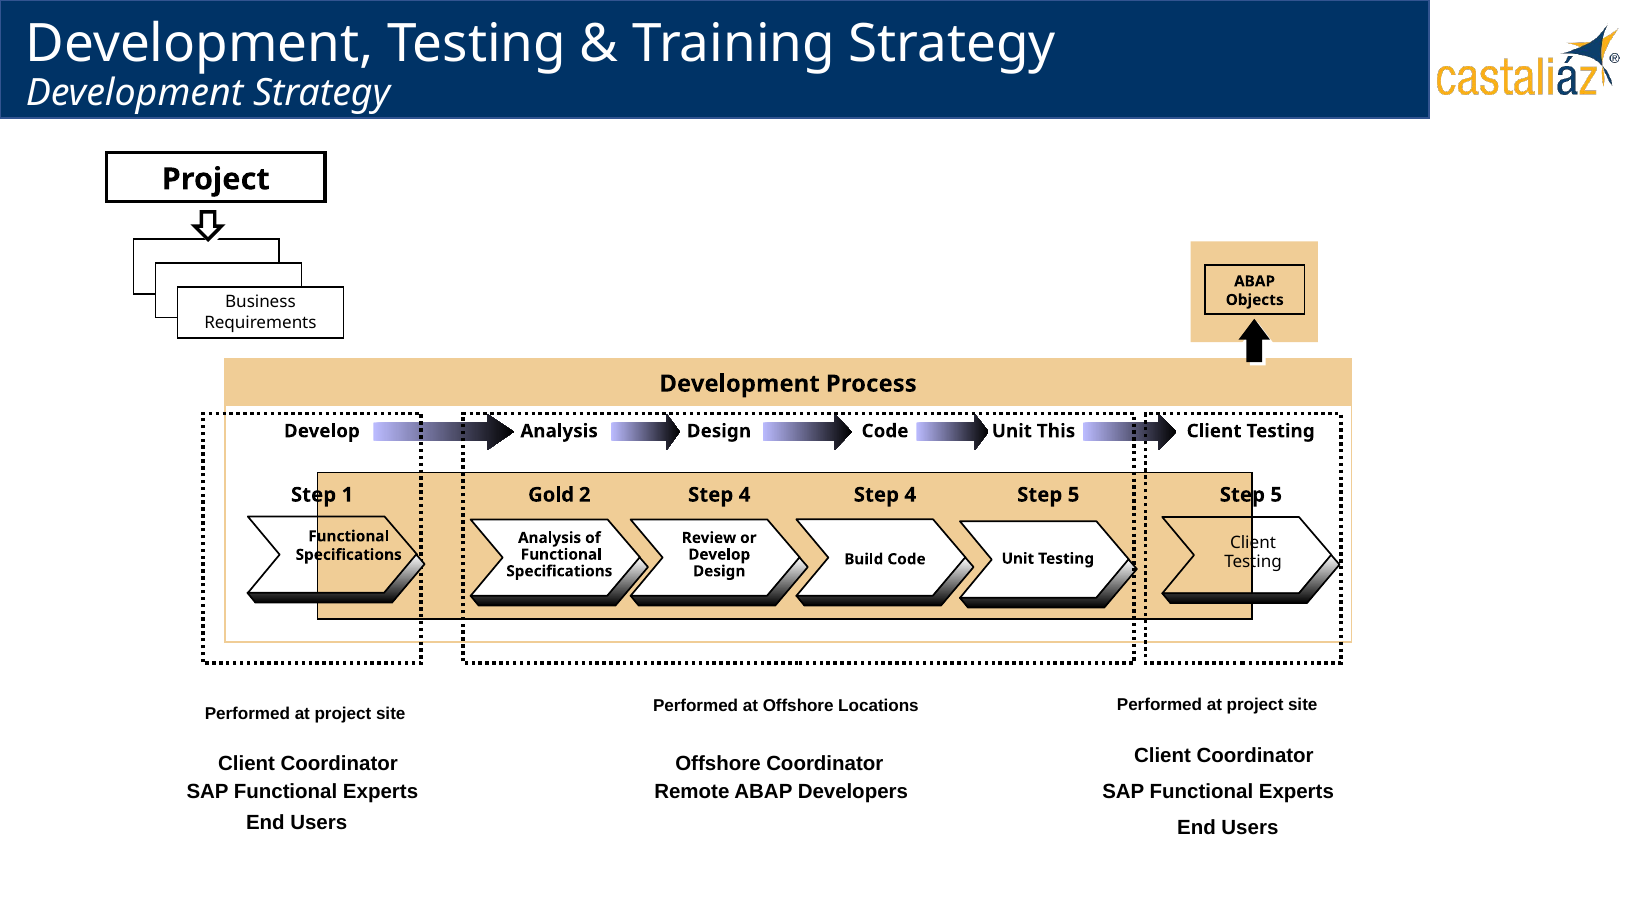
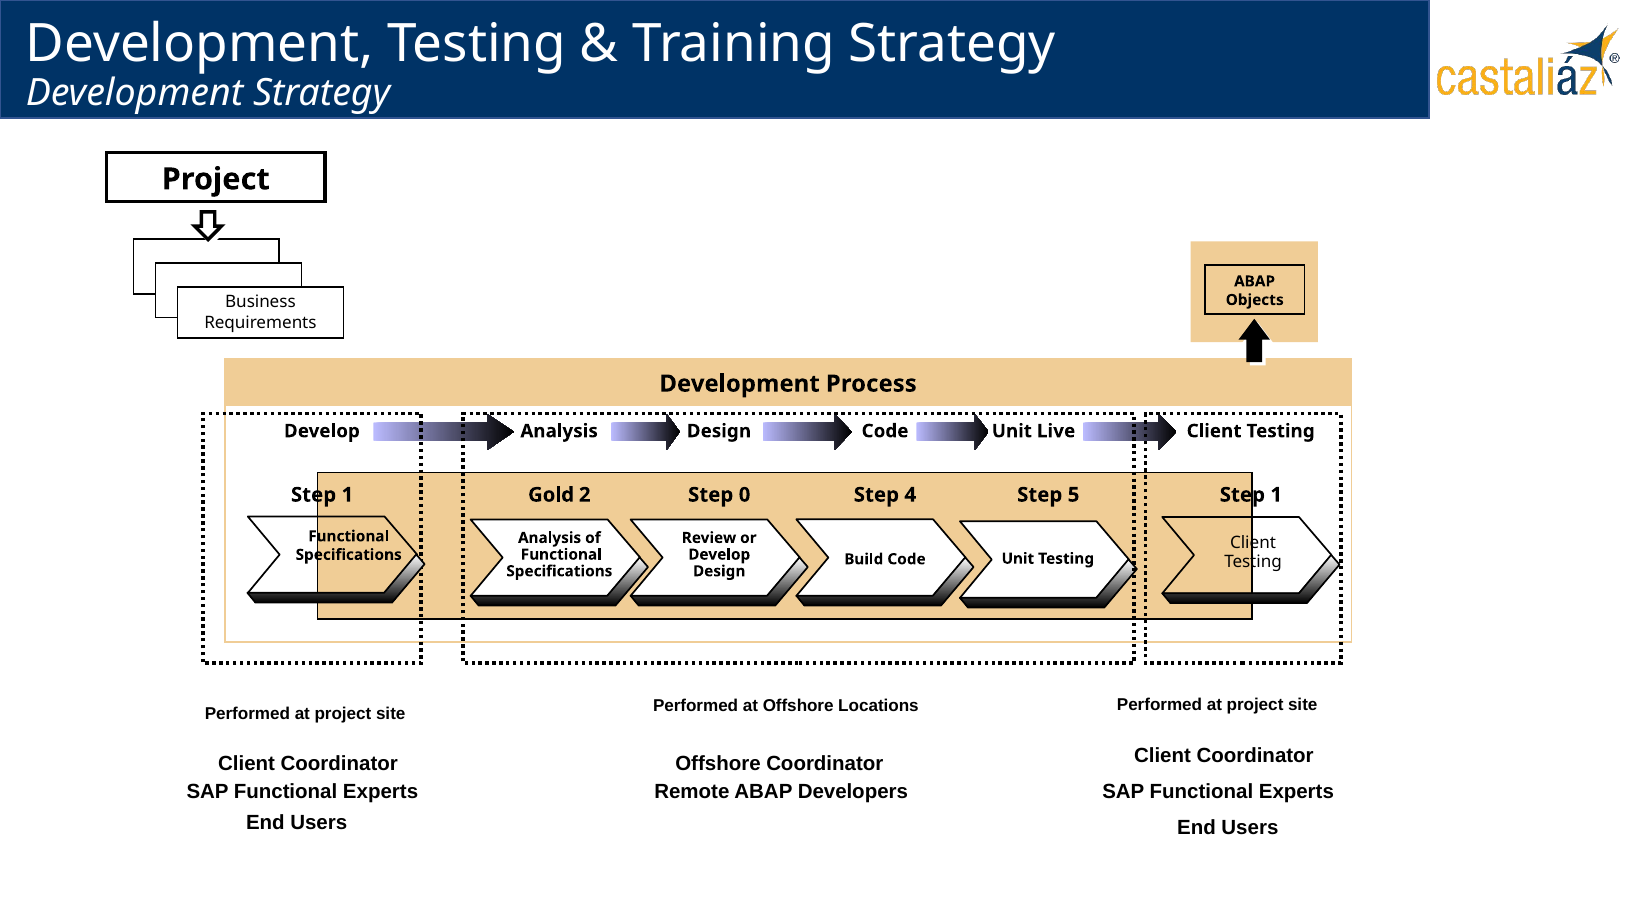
This: This -> Live
2 Step 4: 4 -> 0
5 at (1276, 495): 5 -> 1
